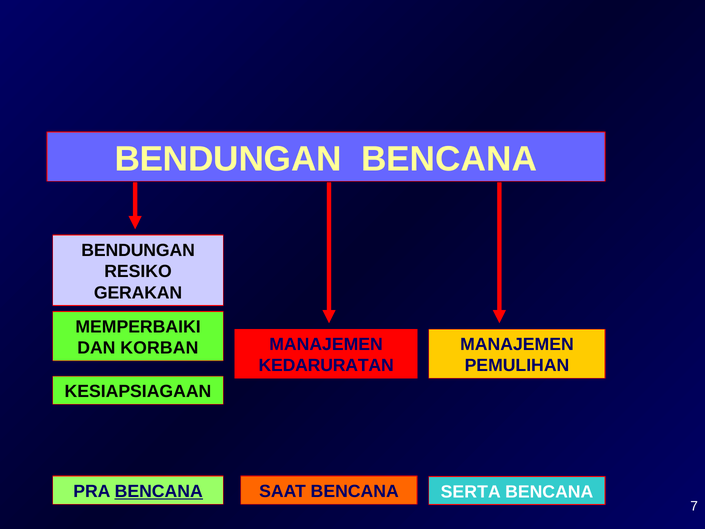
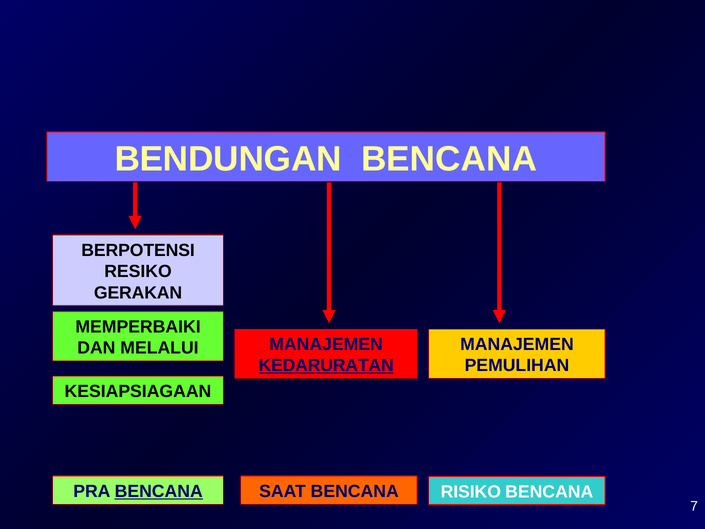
BENDUNGAN at (138, 250): BENDUNGAN -> BERPOTENSI
KORBAN: KORBAN -> MELALUI
KEDARURATAN underline: none -> present
SERTA: SERTA -> RISIKO
